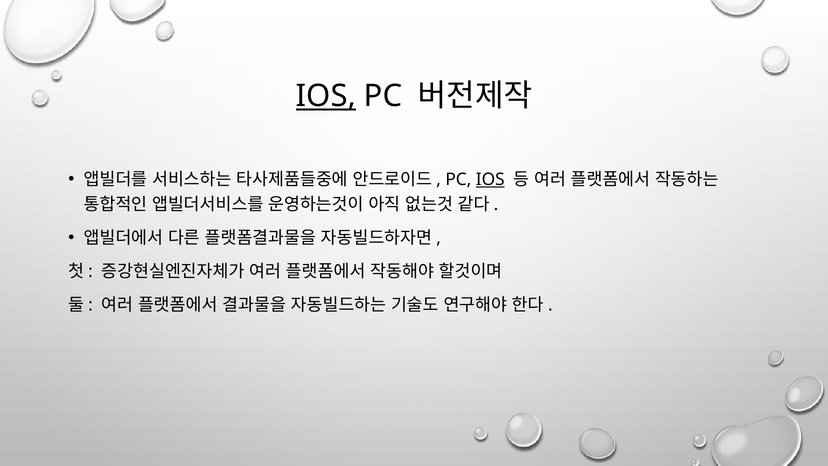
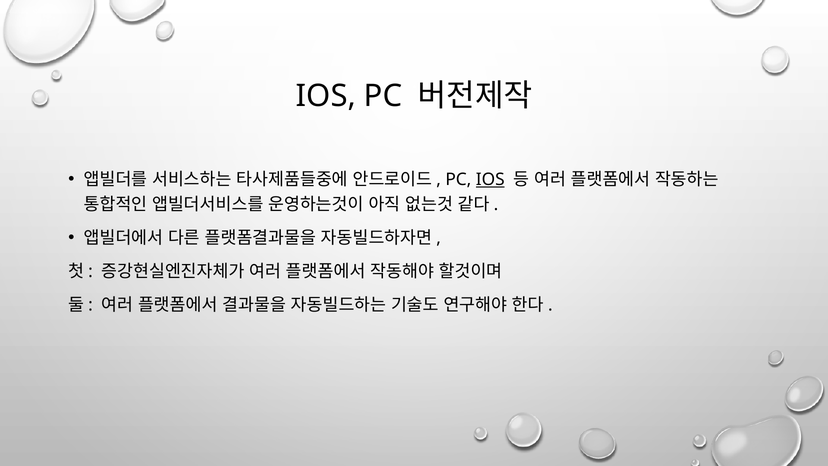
IOS at (326, 96) underline: present -> none
